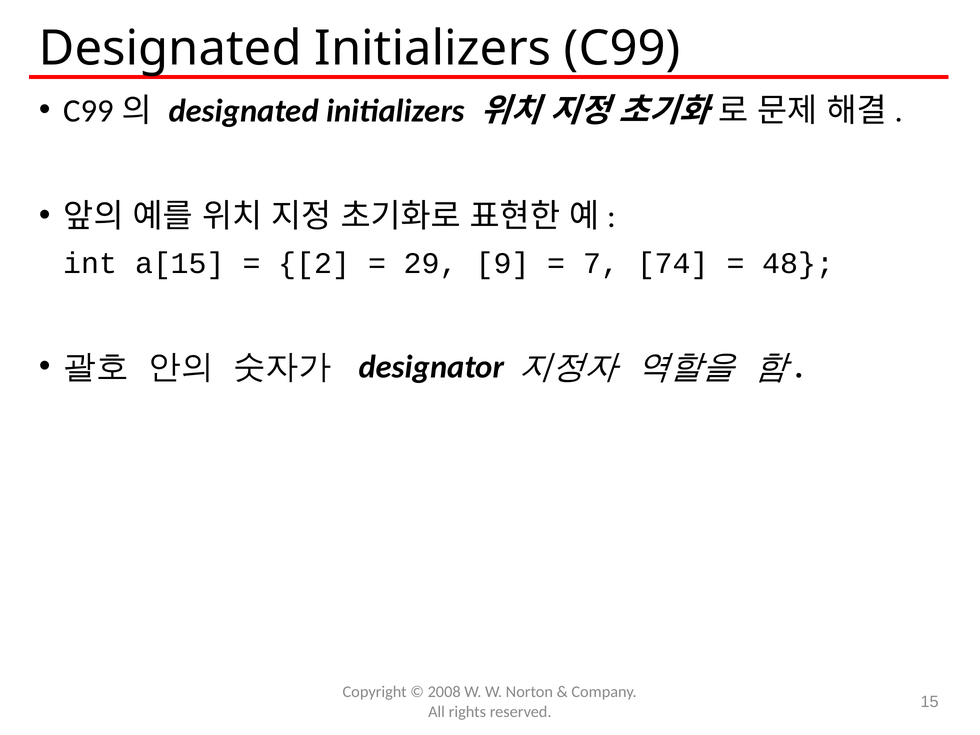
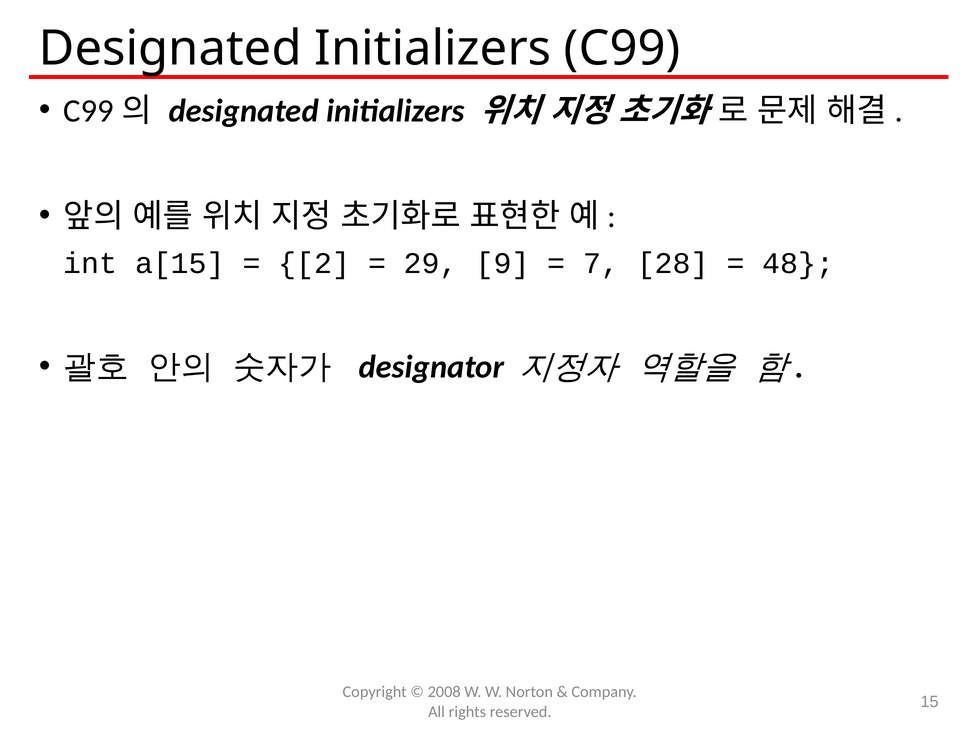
74: 74 -> 28
